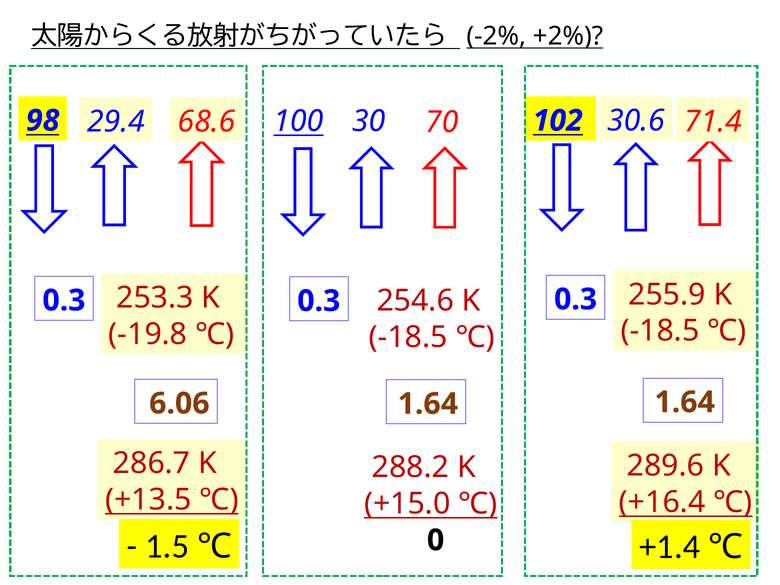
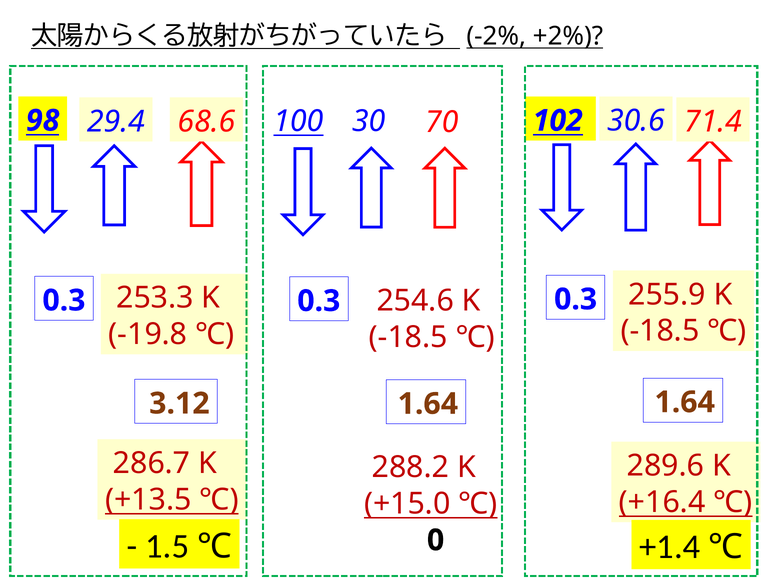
6.06: 6.06 -> 3.12
